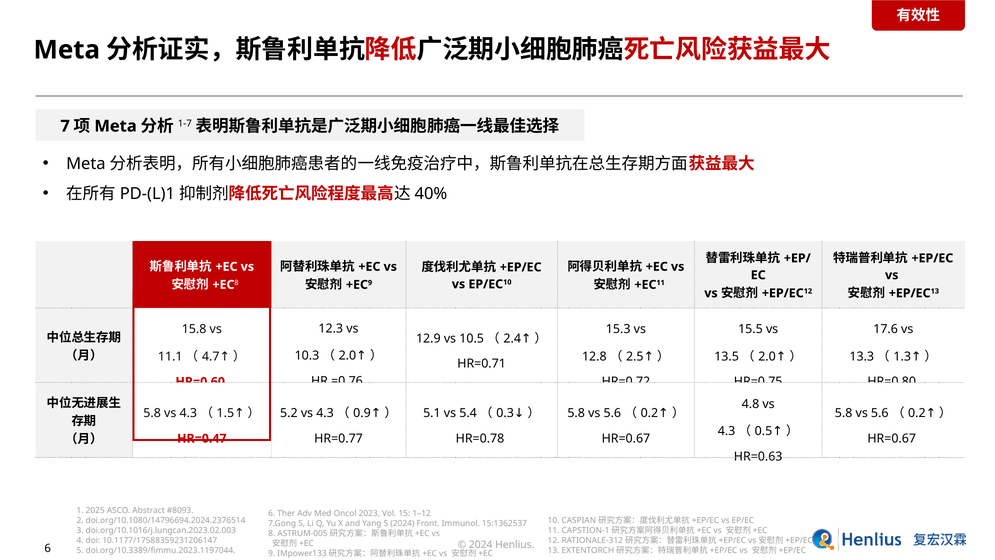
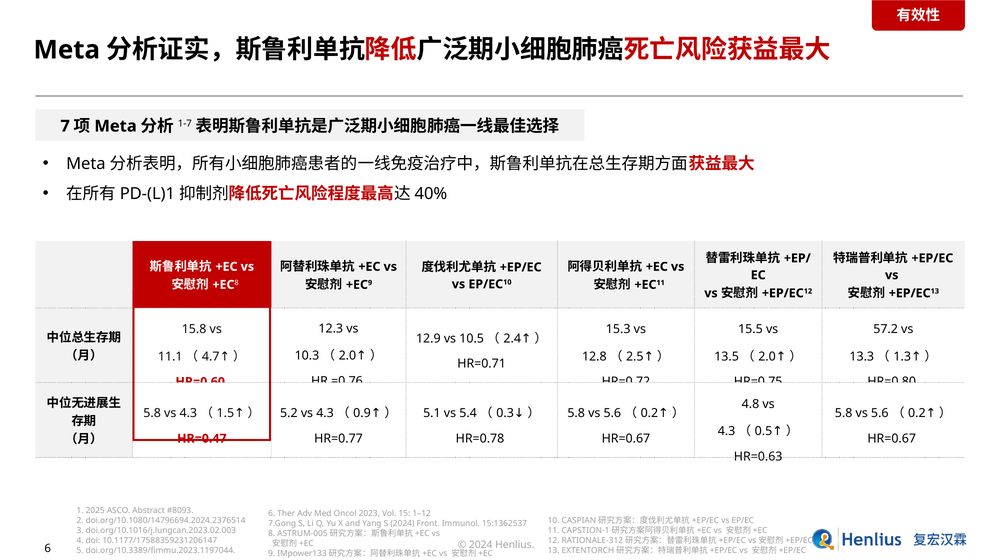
17.6: 17.6 -> 57.2
